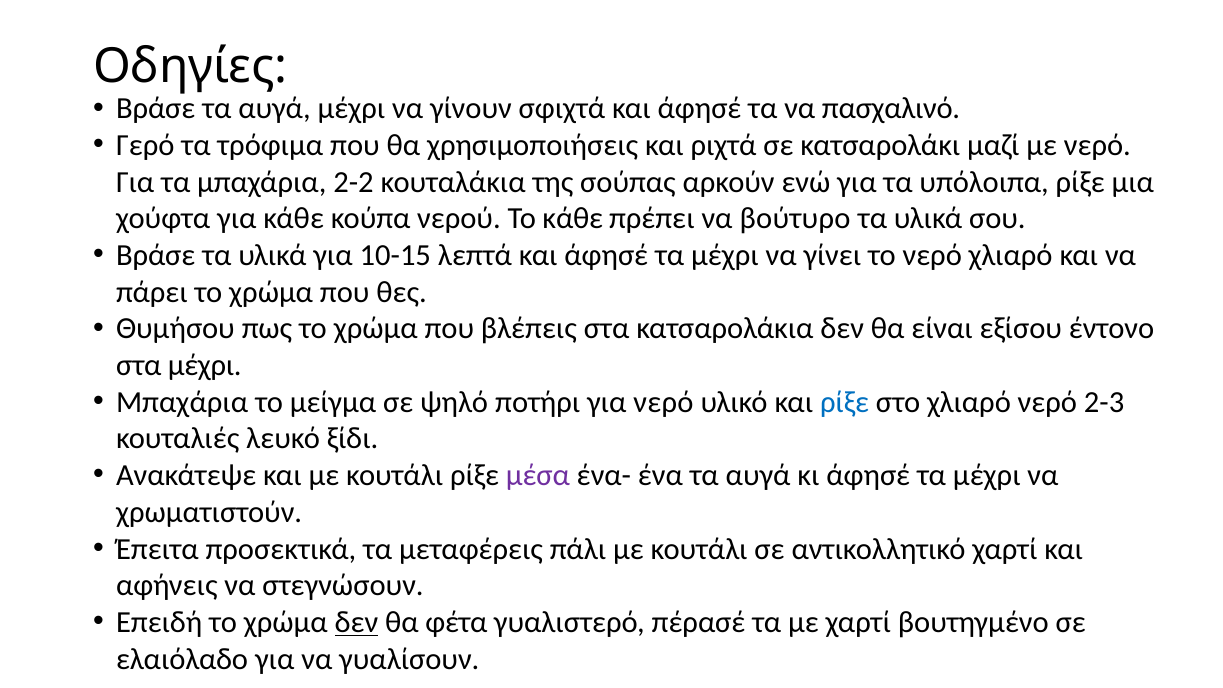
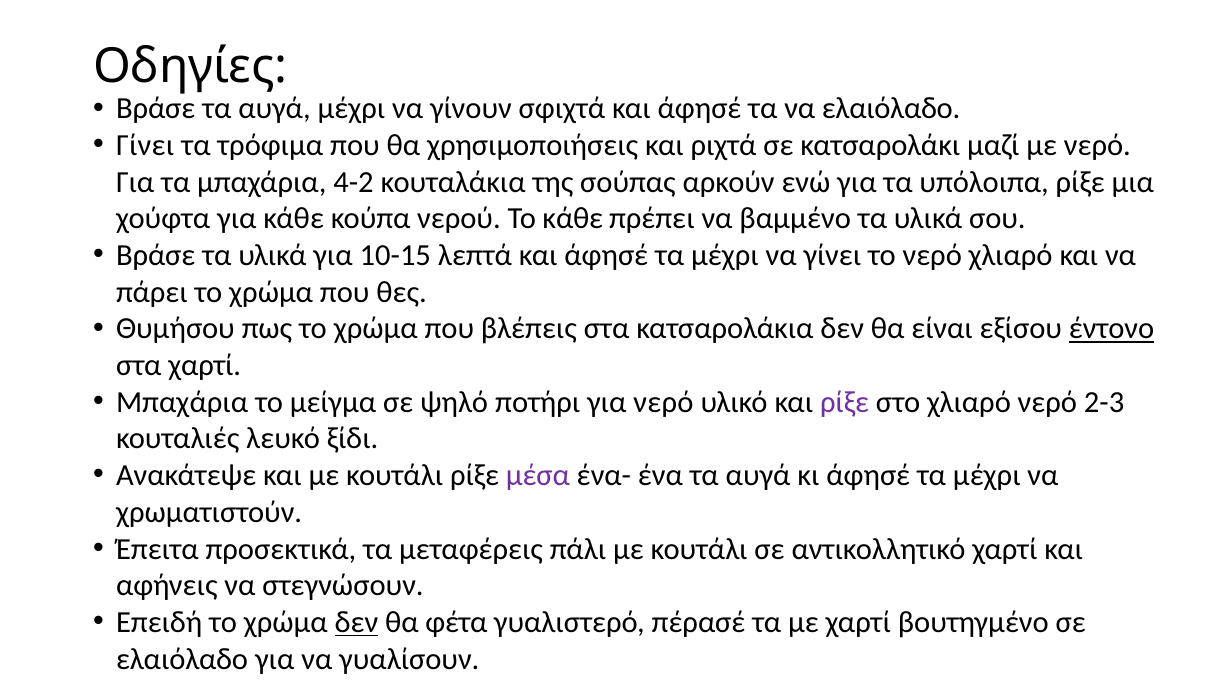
να πασχαλινό: πασχαλινό -> ελαιόλαδο
Γερό at (145, 145): Γερό -> Γίνει
2-2: 2-2 -> 4-2
βούτυρο: βούτυρο -> βαμμένο
έντονο underline: none -> present
στα μέχρι: μέχρι -> χαρτί
ρίξε at (845, 402) colour: blue -> purple
